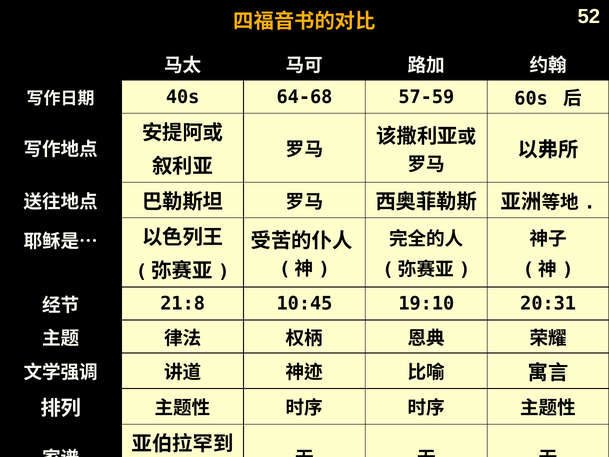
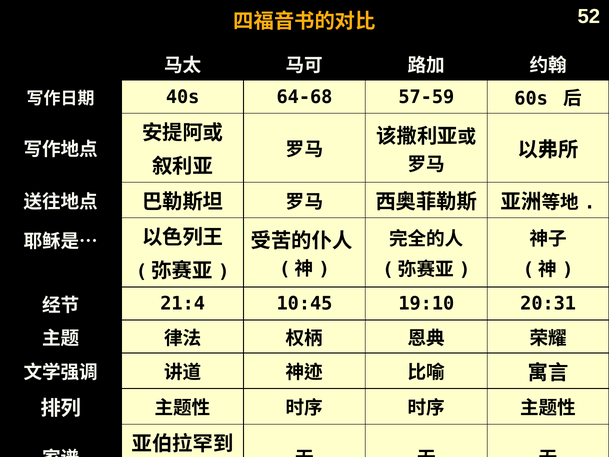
21:8: 21:8 -> 21:4
